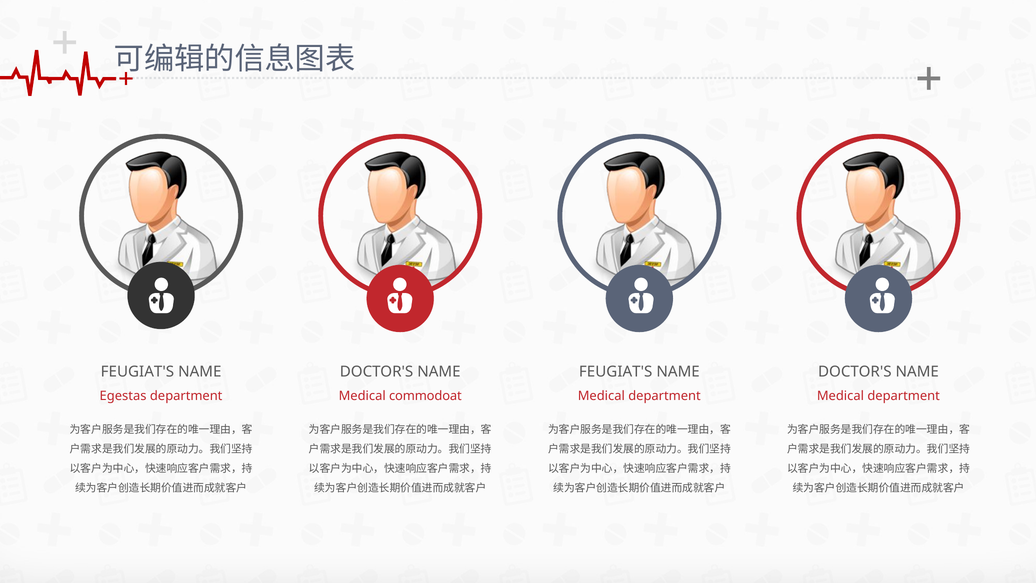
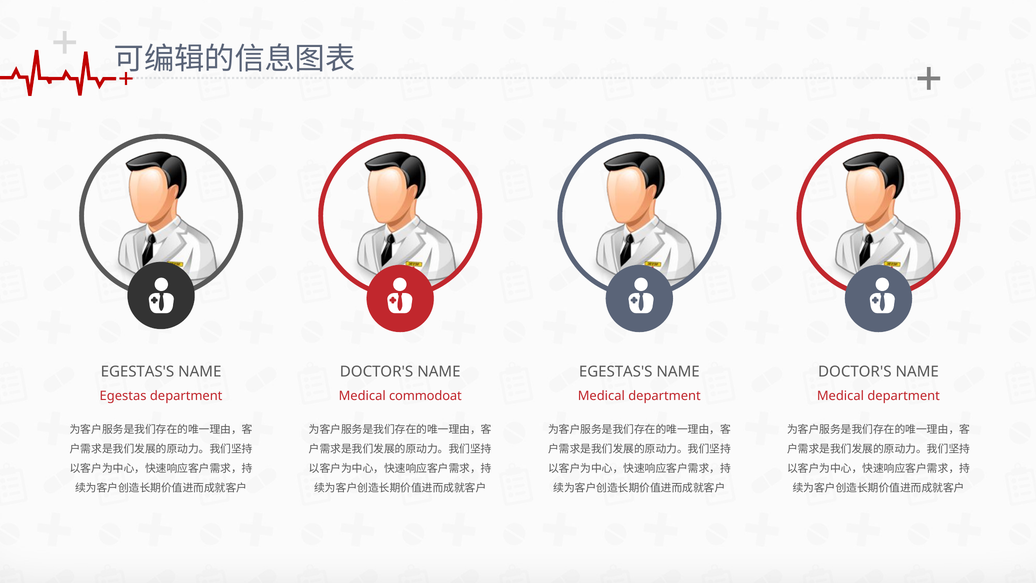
FEUGIAT'S at (137, 372): FEUGIAT'S -> EGESTAS'S
FEUGIAT'S at (616, 372): FEUGIAT'S -> EGESTAS'S
